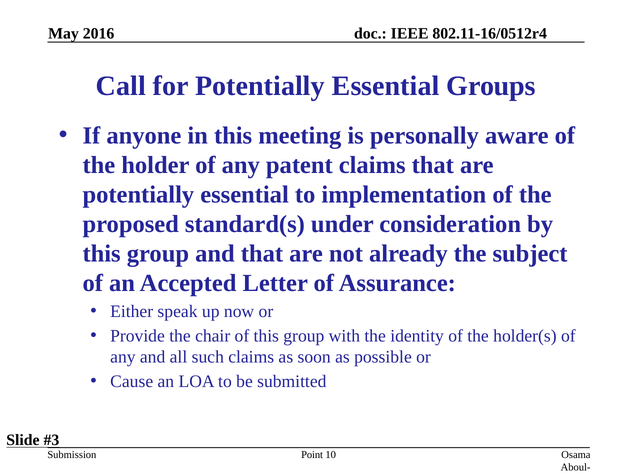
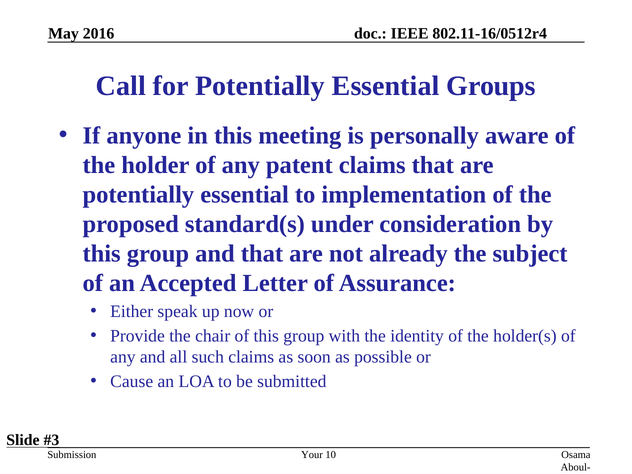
Point: Point -> Your
